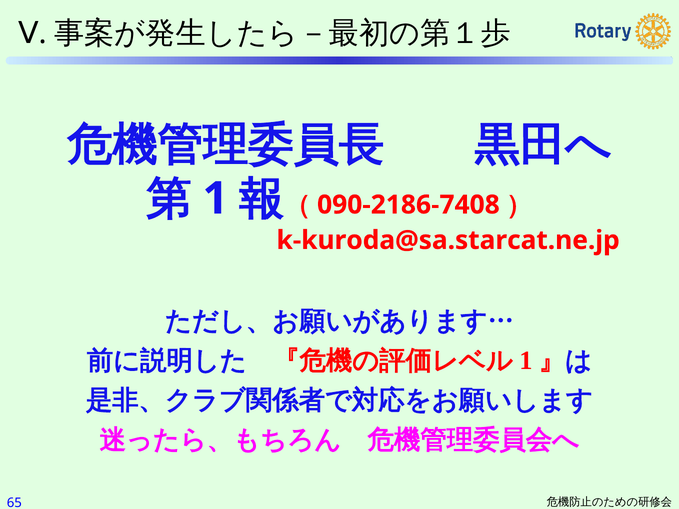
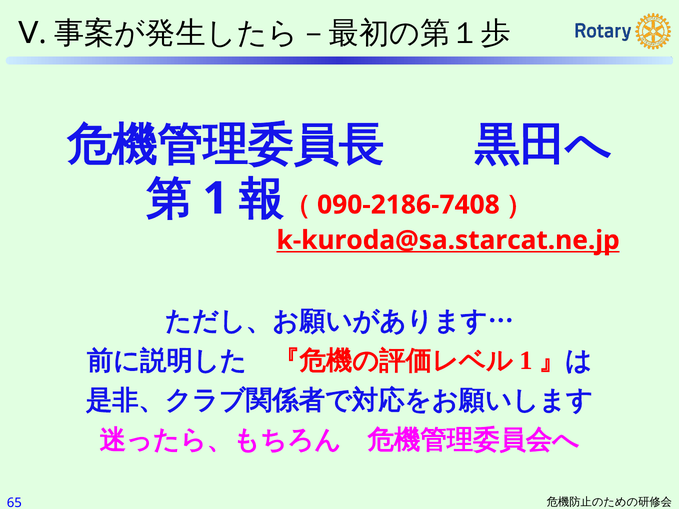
k-kuroda@sa.starcat.ne.jp underline: none -> present
